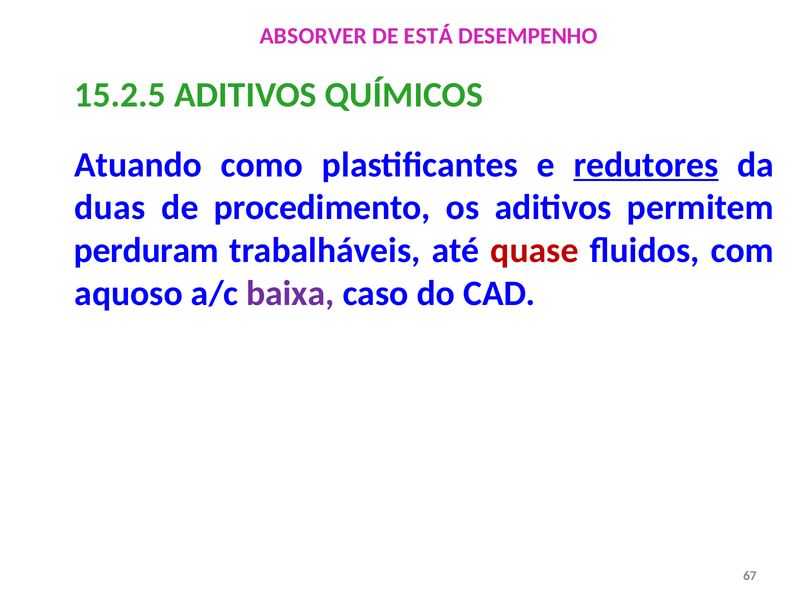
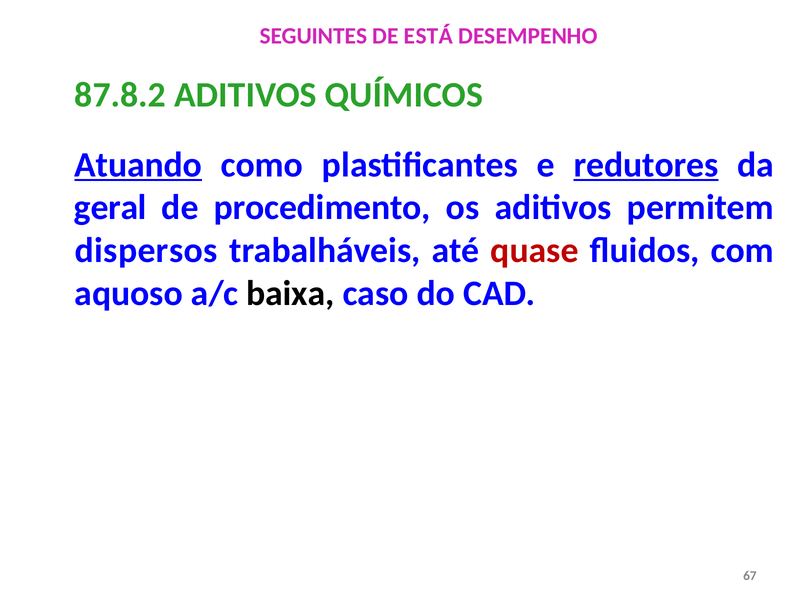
ABSORVER: ABSORVER -> SEGUINTES
15.2.5: 15.2.5 -> 87.8.2
Atuando underline: none -> present
duas: duas -> geral
perduram: perduram -> dispersos
baixa colour: purple -> black
